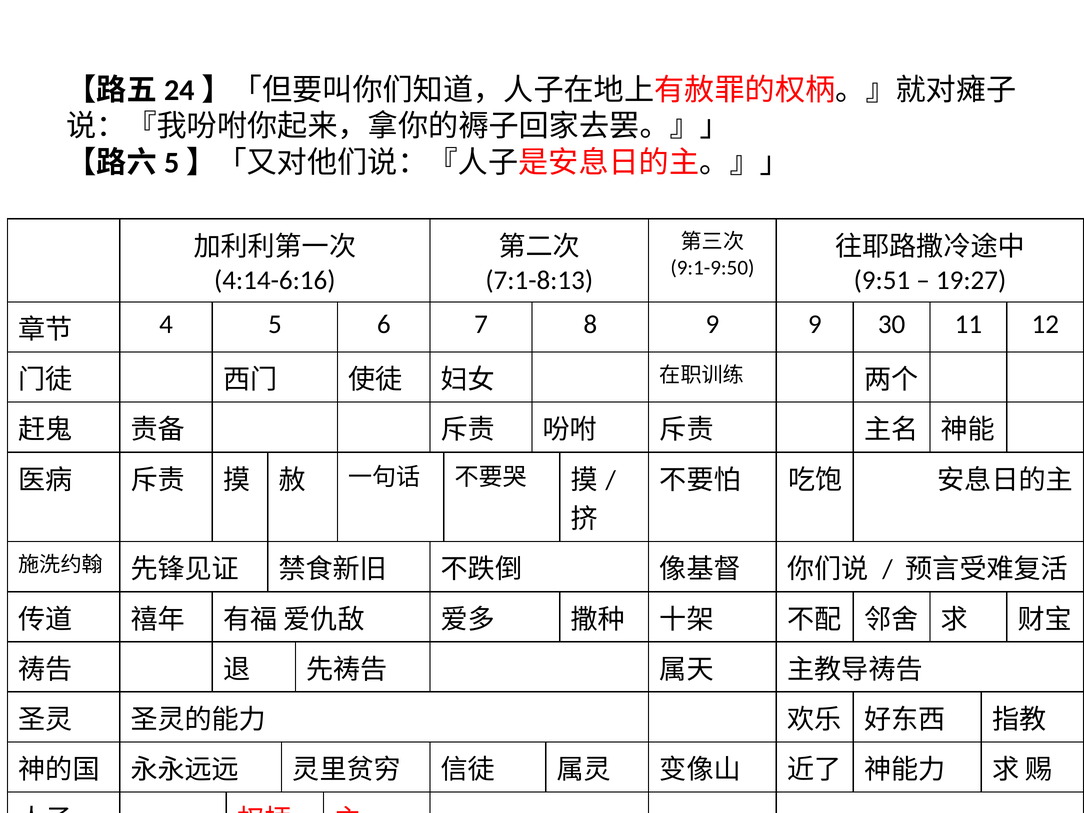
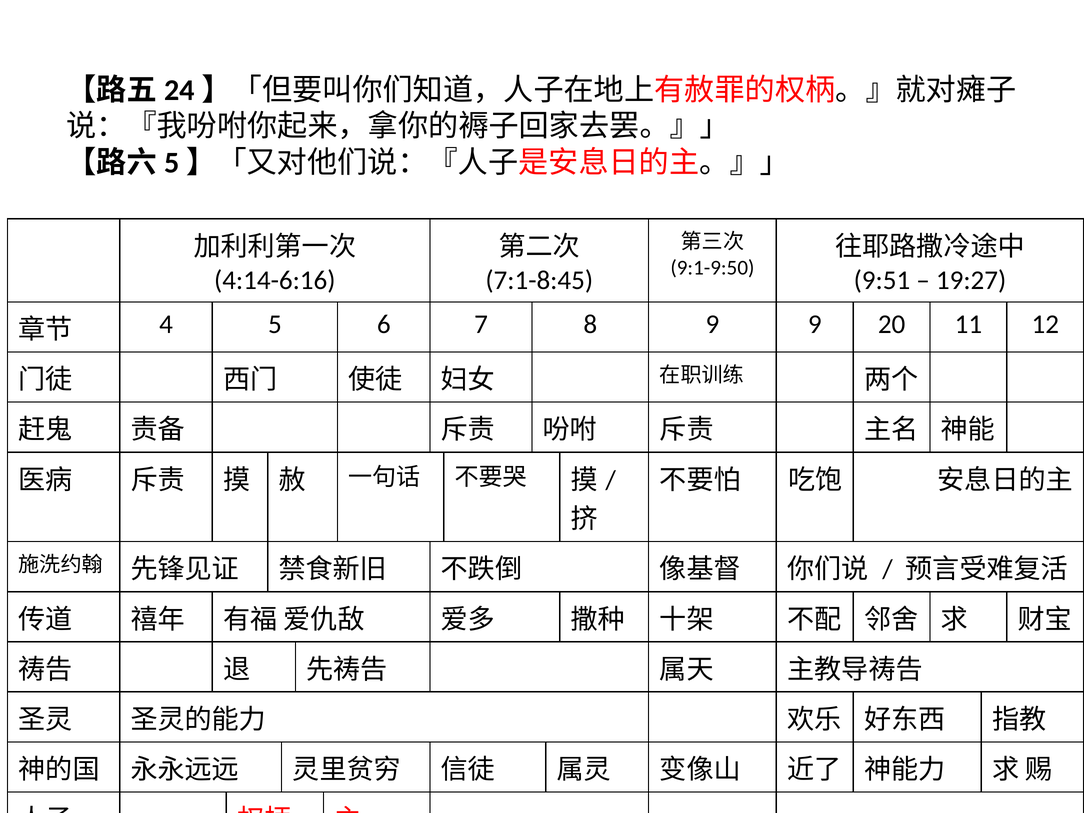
7:1-8:13: 7:1-8:13 -> 7:1-8:45
30: 30 -> 20
